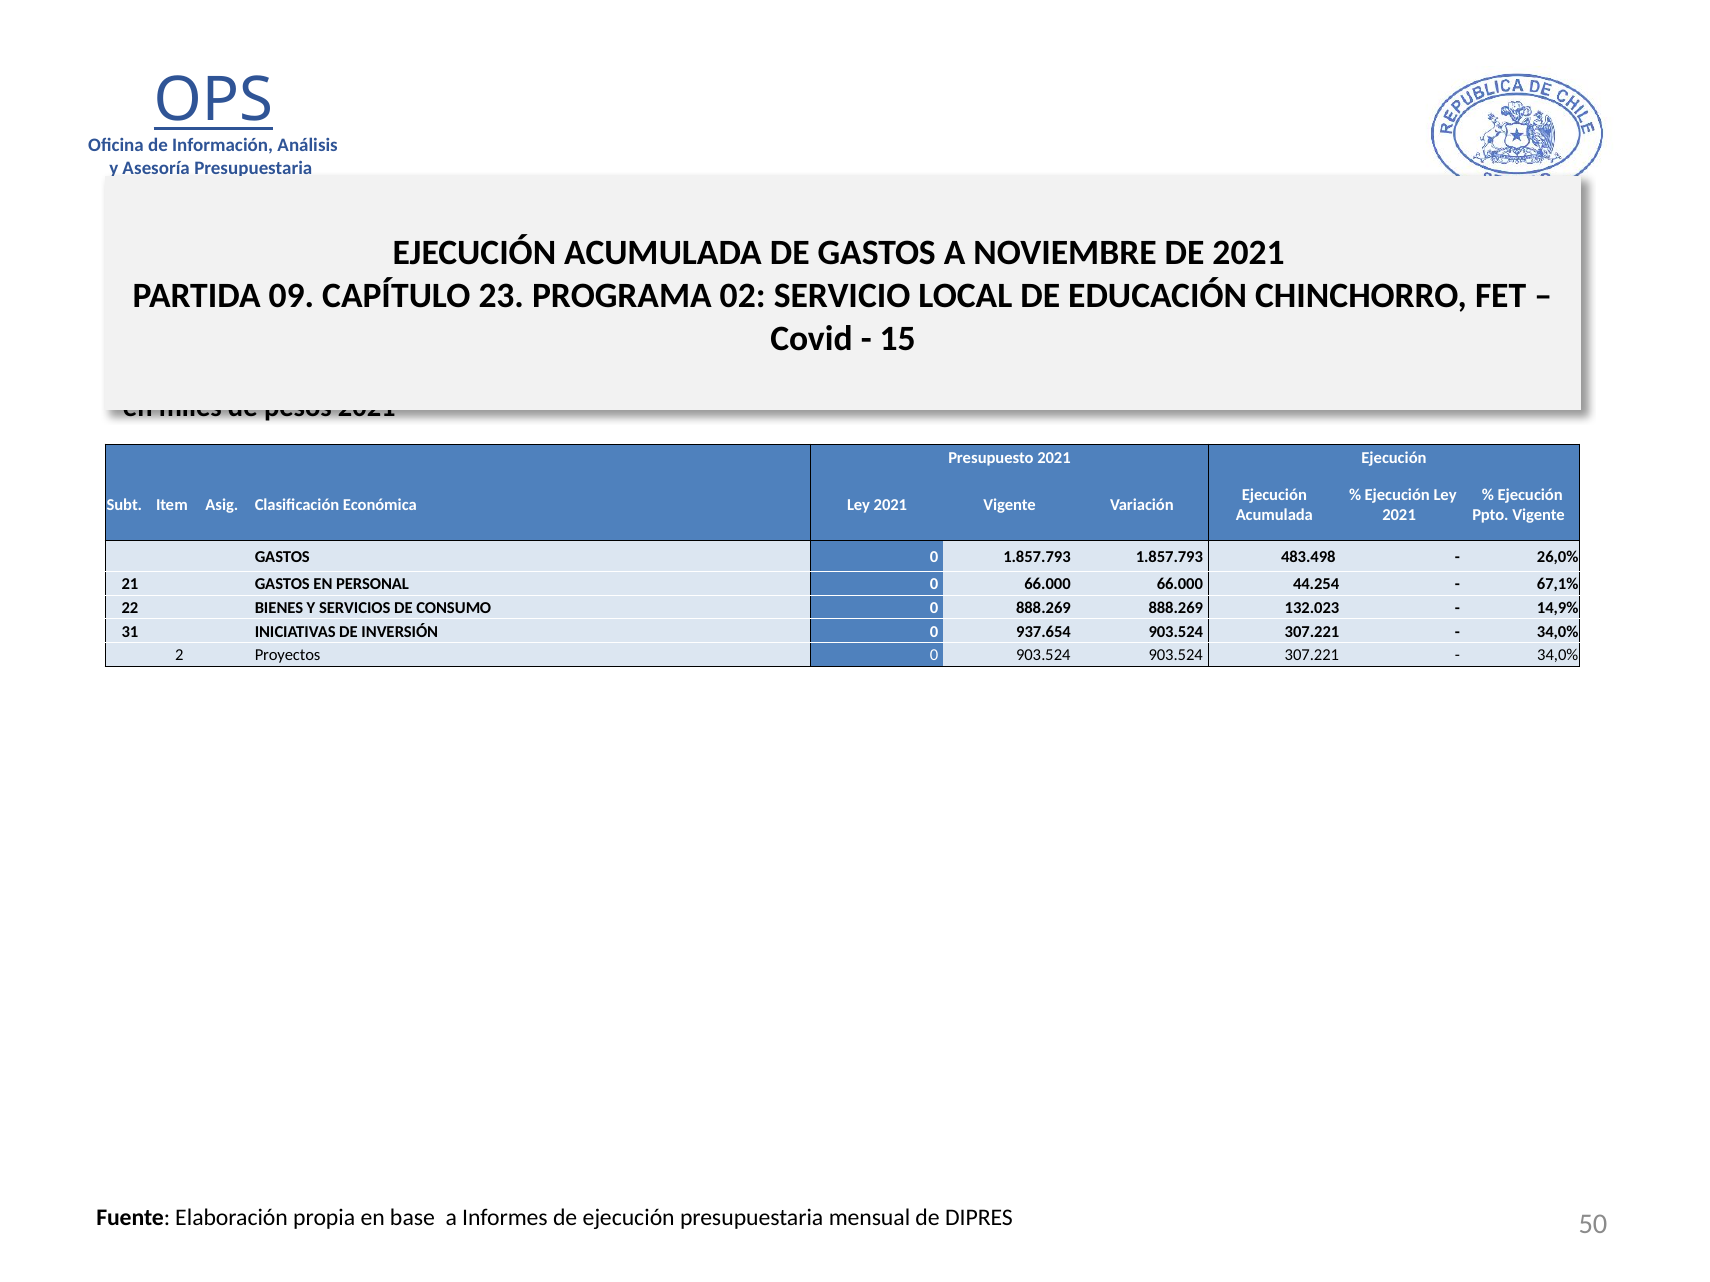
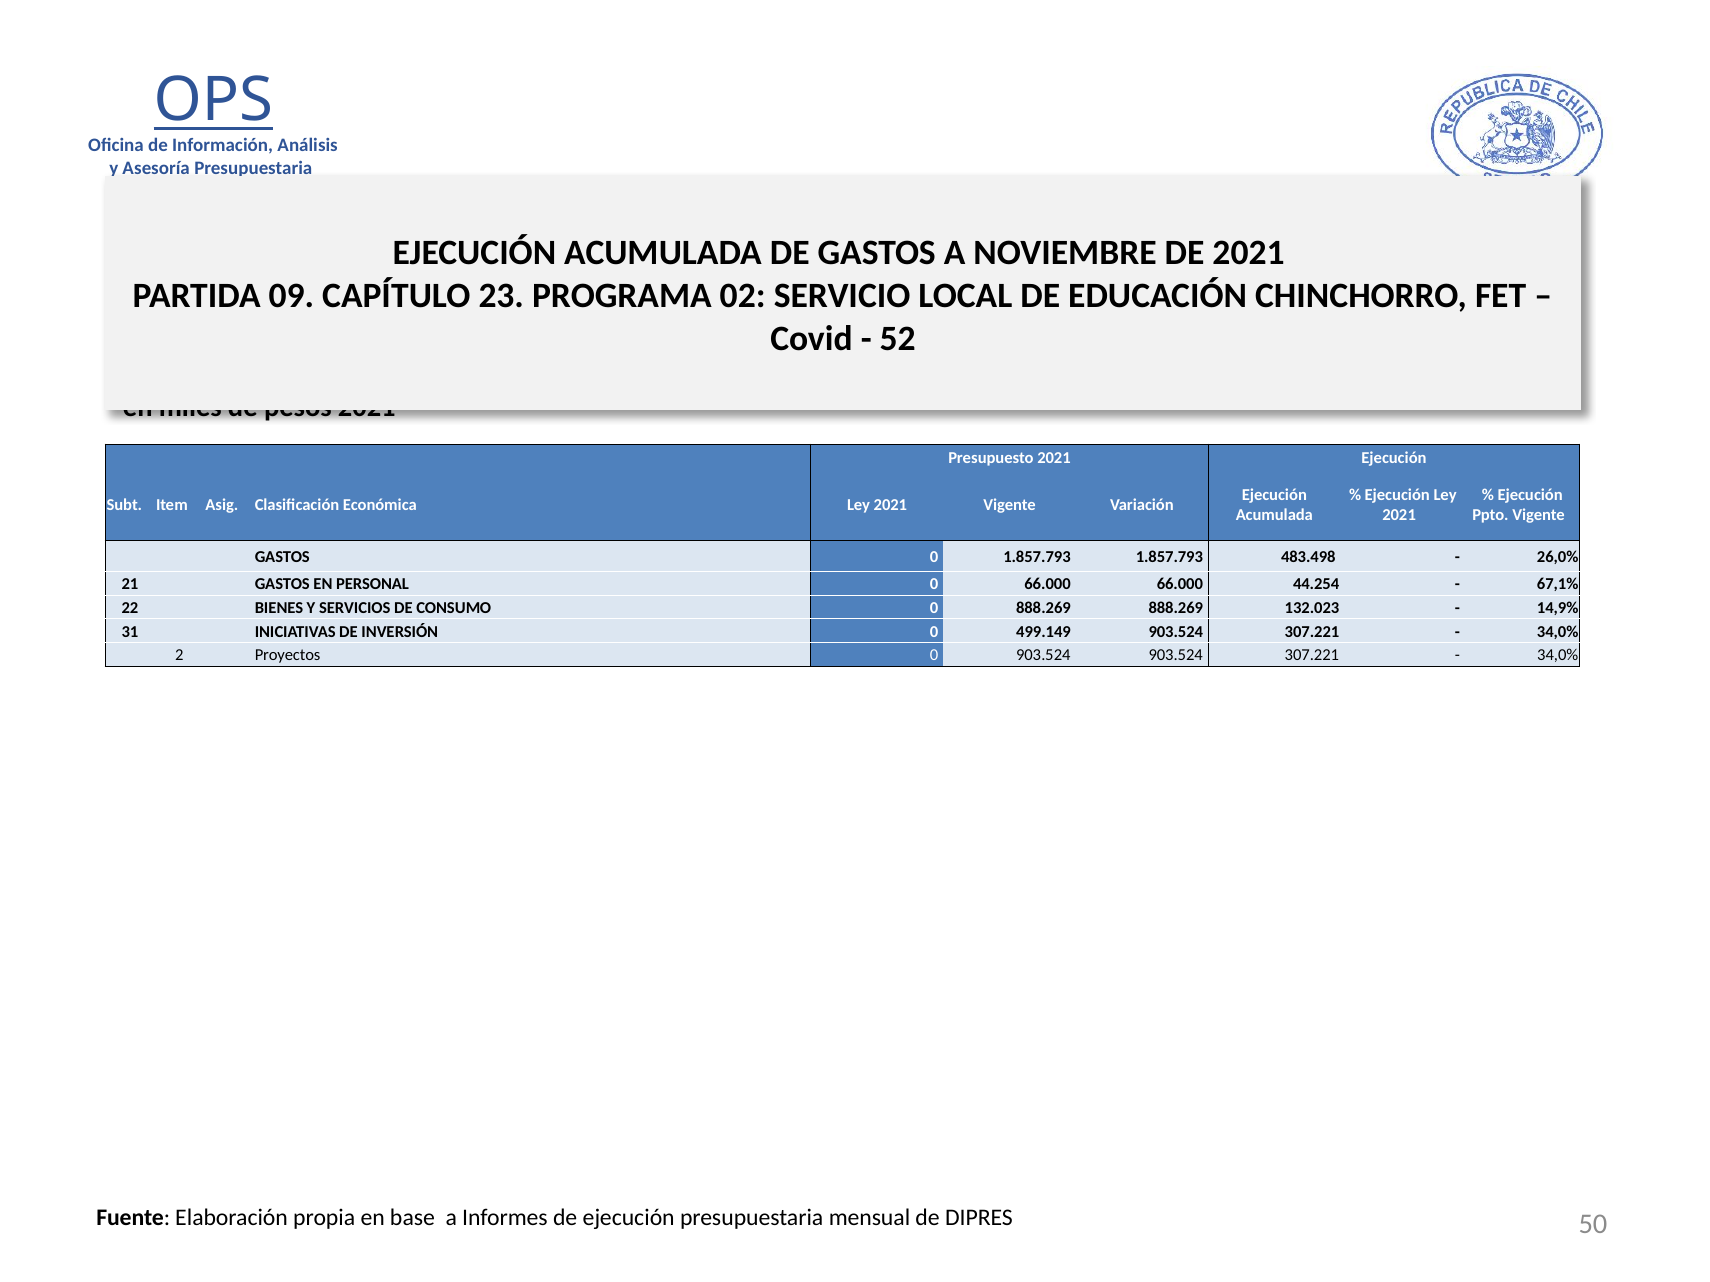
15: 15 -> 52
937.654: 937.654 -> 499.149
